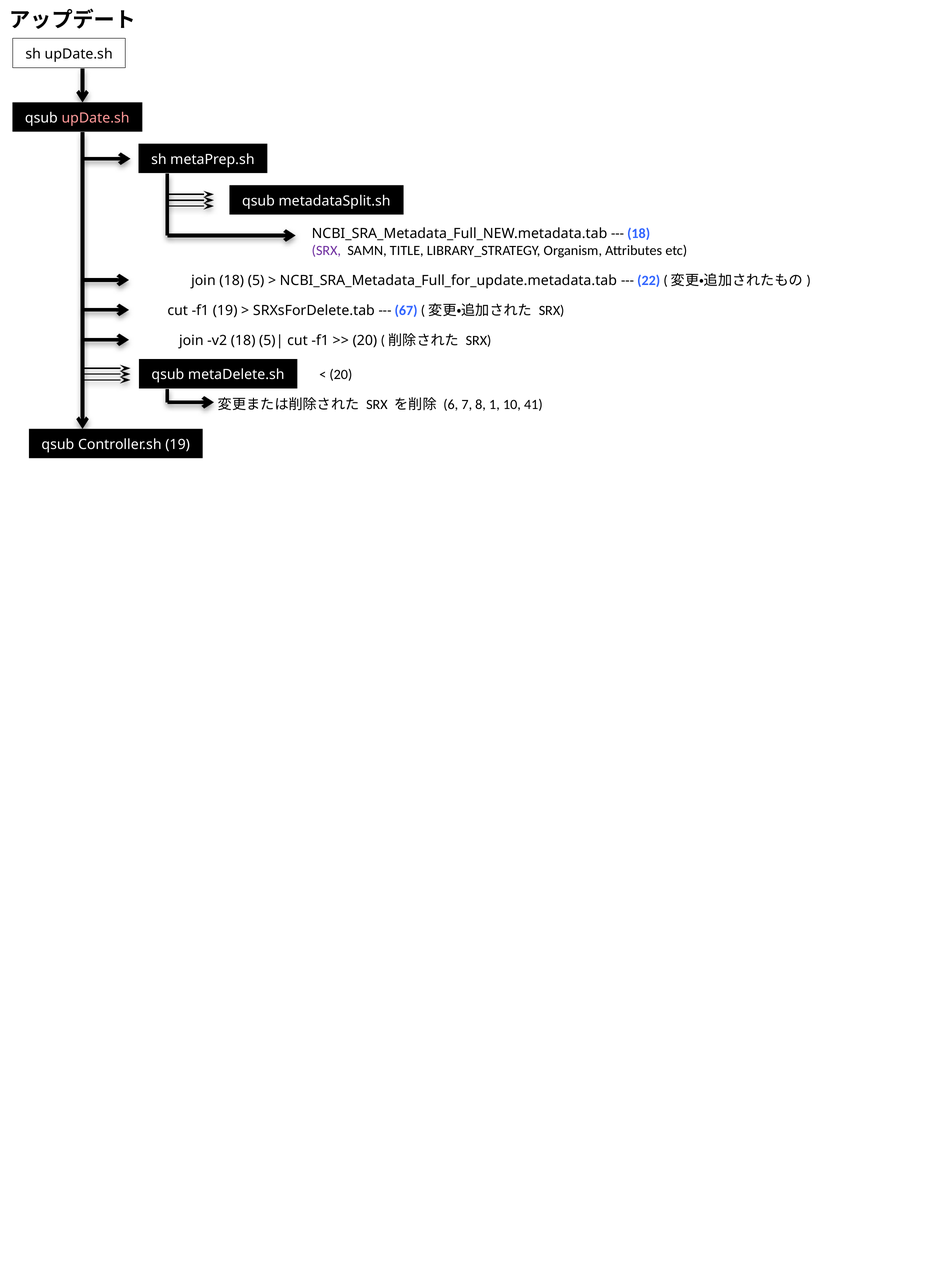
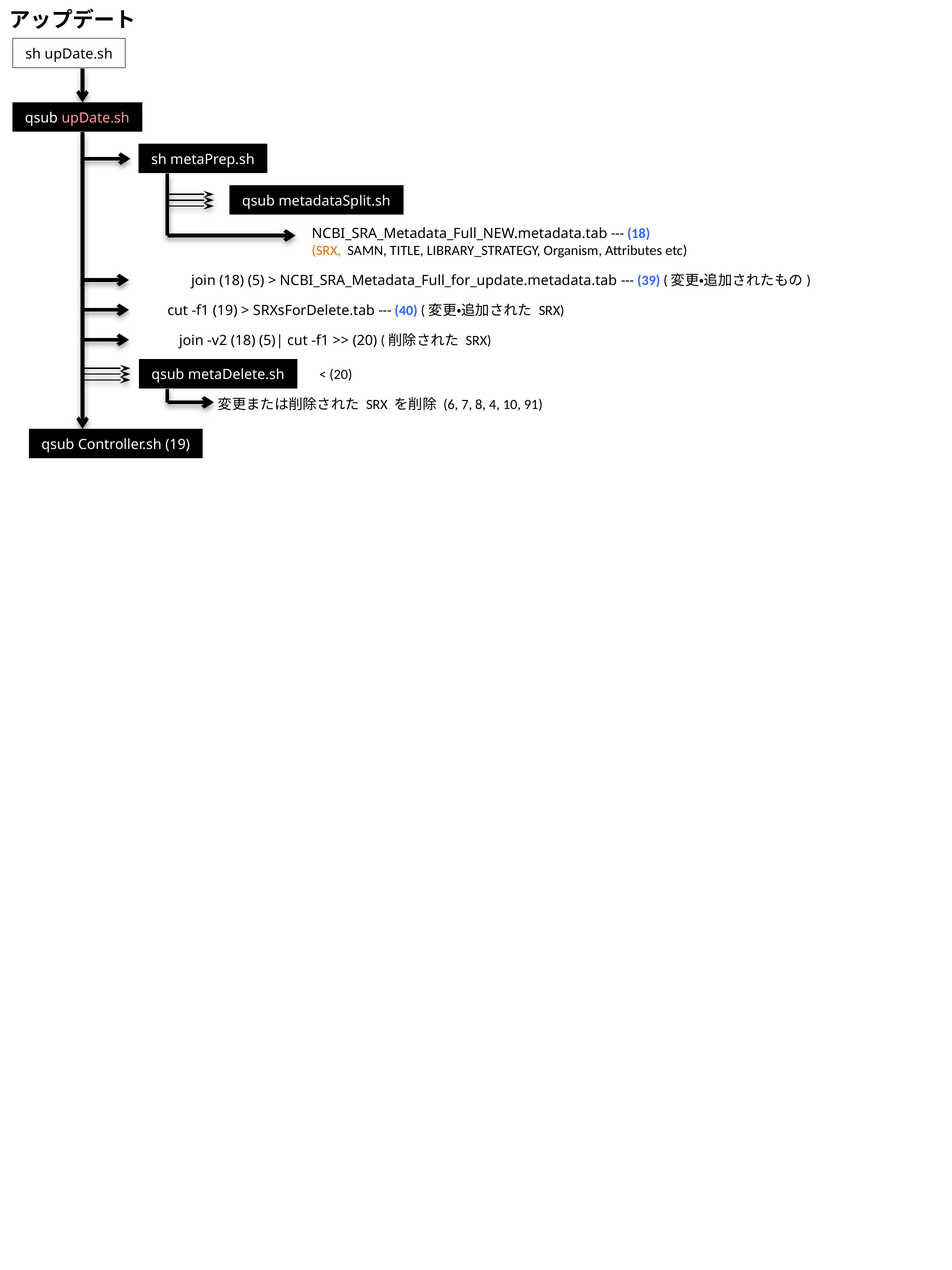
SRX at (326, 250) colour: purple -> orange
22: 22 -> 39
67: 67 -> 40
1: 1 -> 4
41: 41 -> 91
